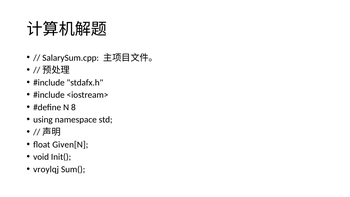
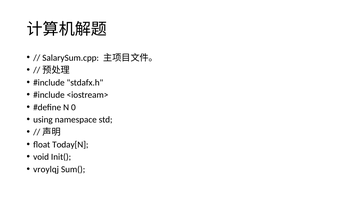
8: 8 -> 0
Given[N: Given[N -> Today[N
